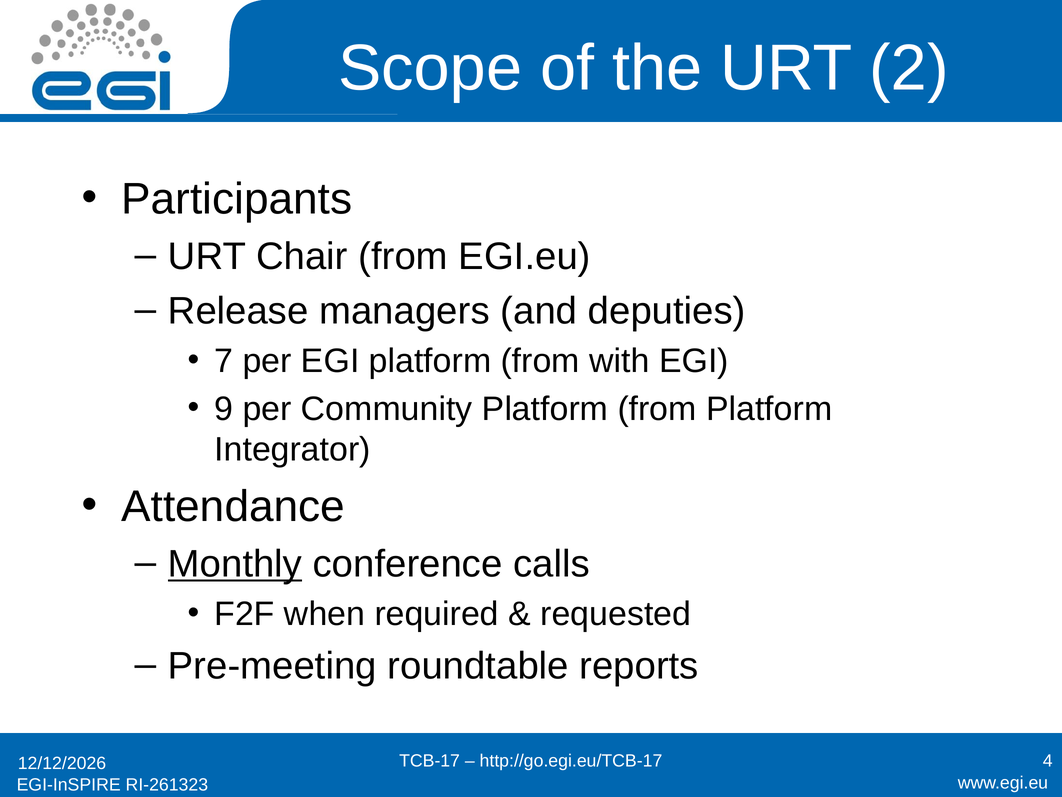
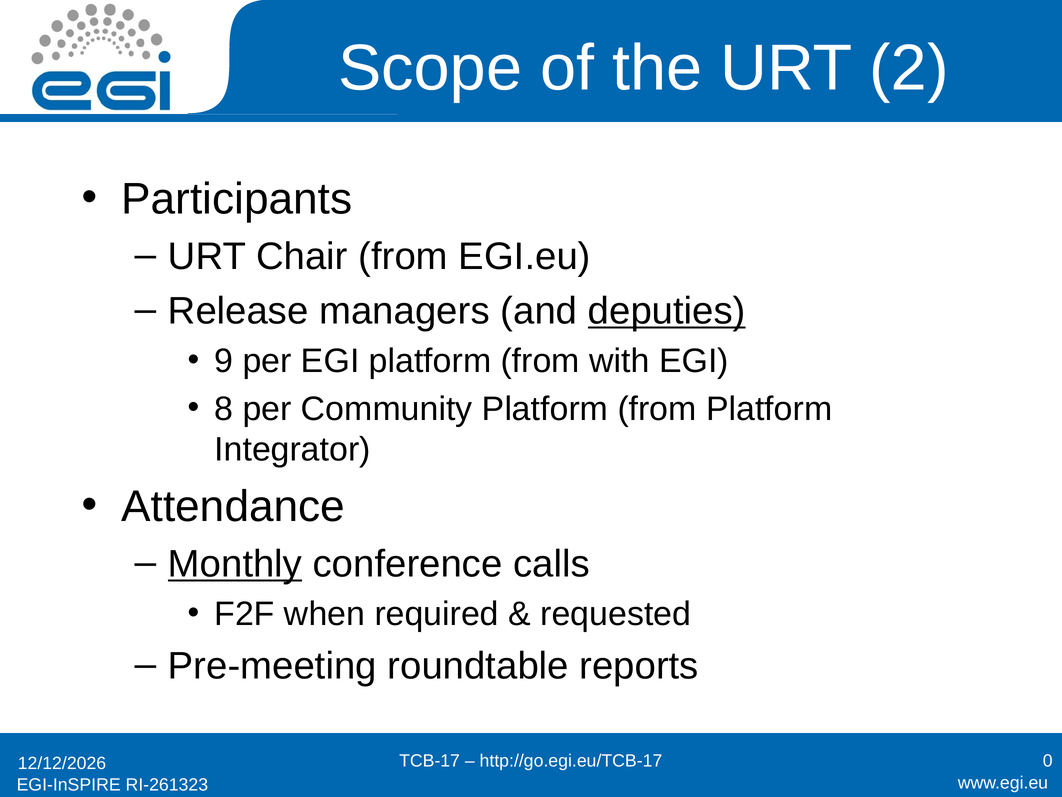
deputies underline: none -> present
7: 7 -> 9
9: 9 -> 8
4: 4 -> 0
